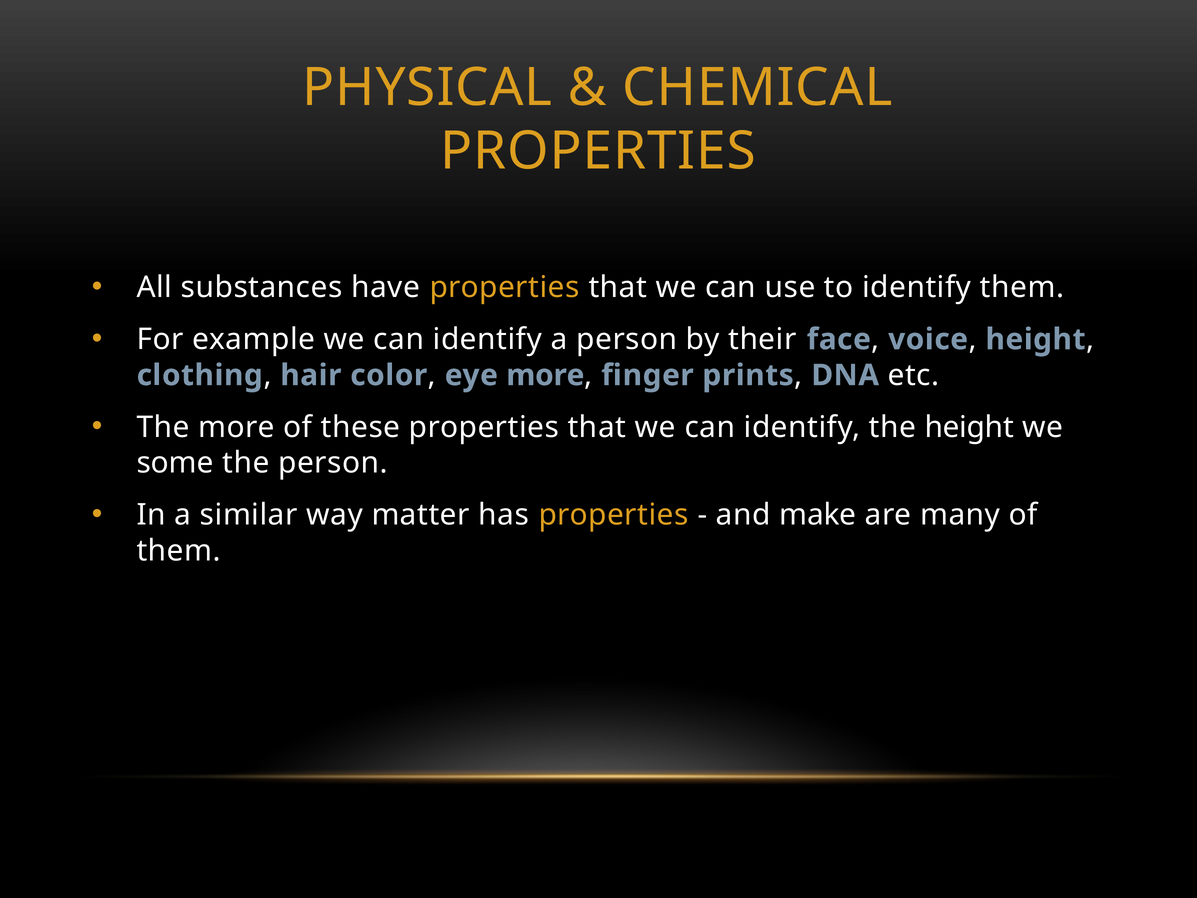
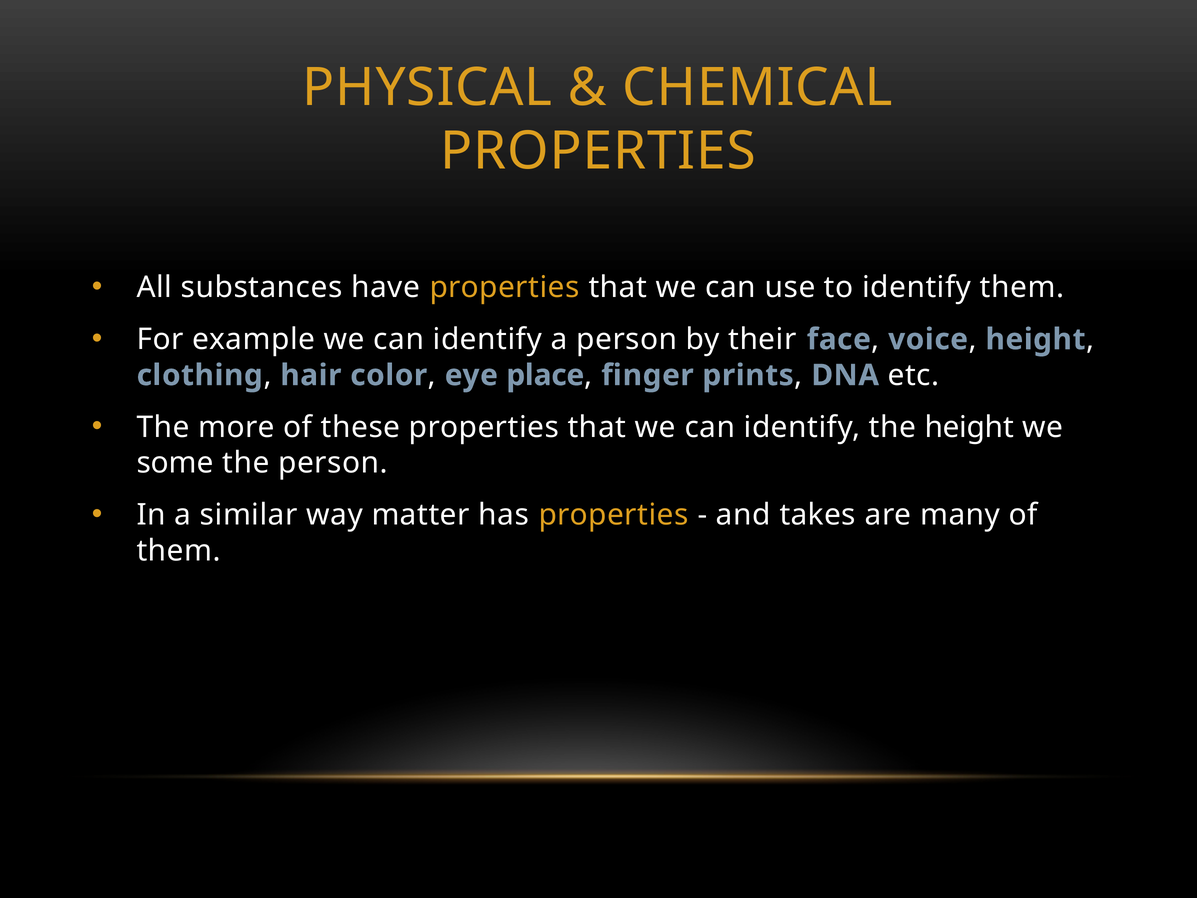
eye more: more -> place
make: make -> takes
